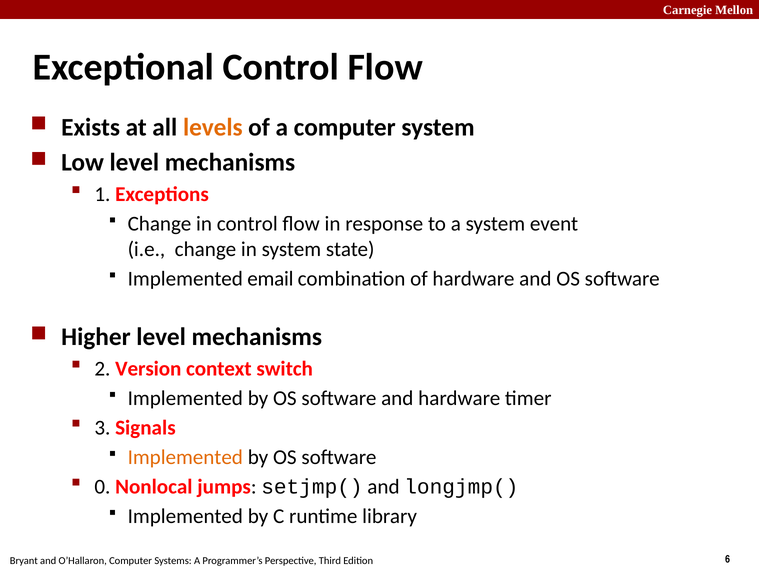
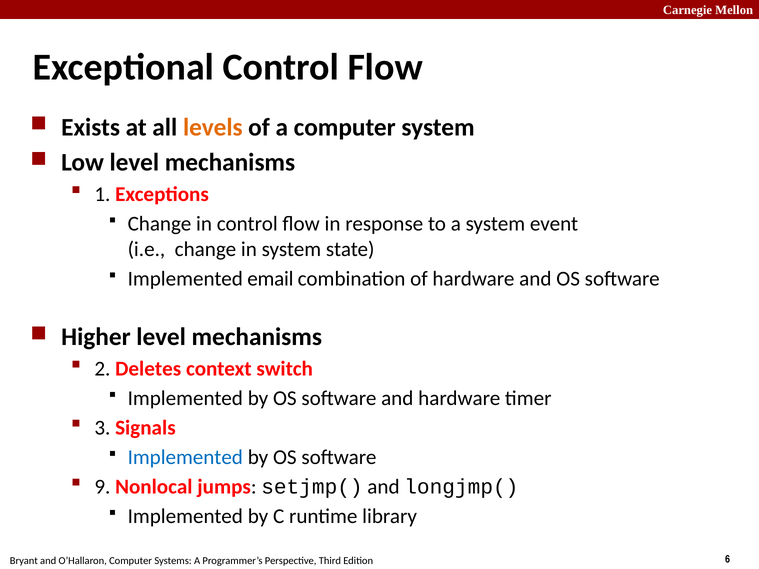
Version: Version -> Deletes
Implemented at (185, 458) colour: orange -> blue
0: 0 -> 9
